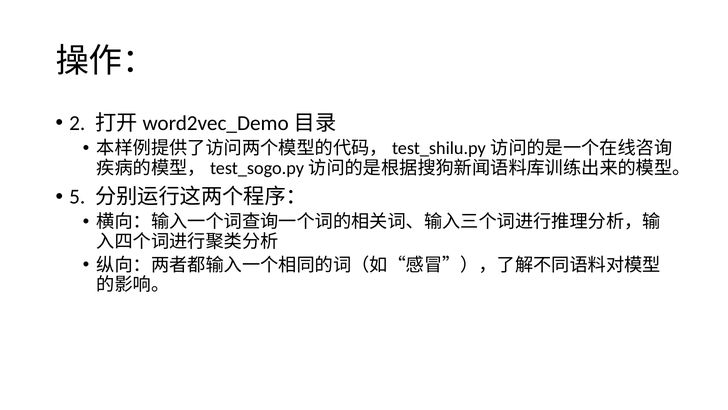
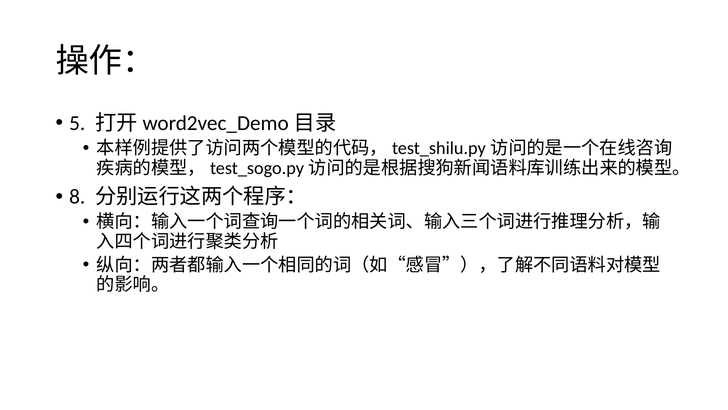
2: 2 -> 5
5: 5 -> 8
